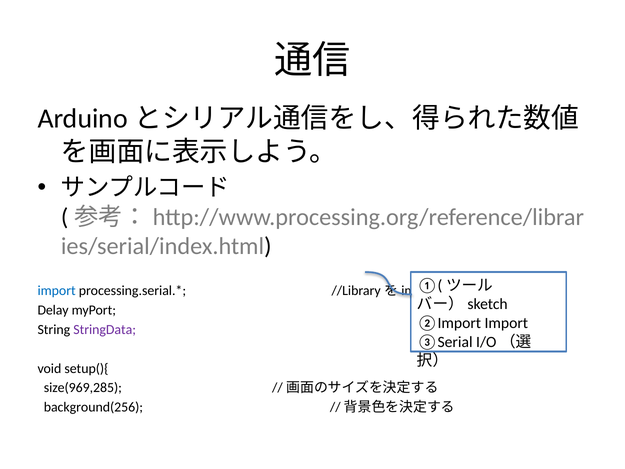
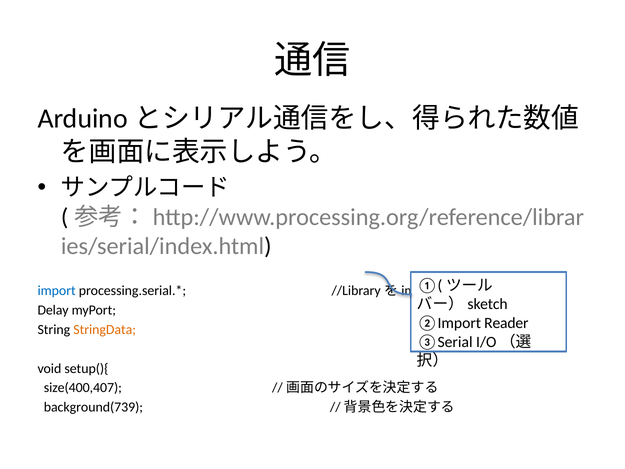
②Import Import: Import -> Reader
StringData colour: purple -> orange
size(969,285: size(969,285 -> size(400,407
background(256: background(256 -> background(739
